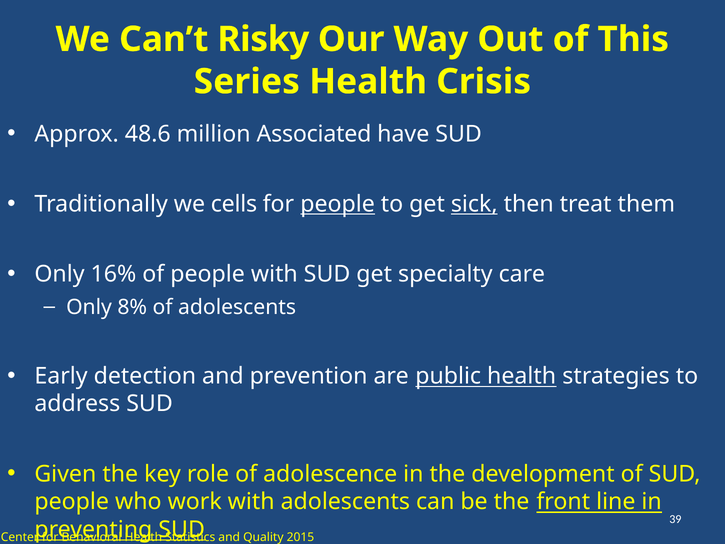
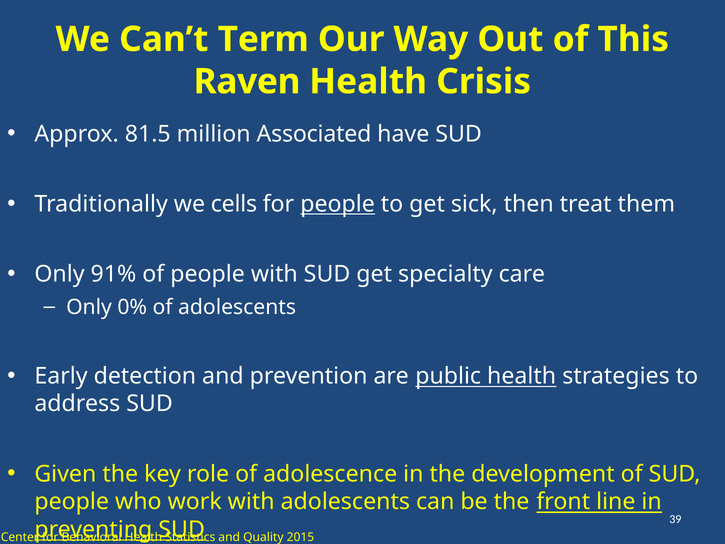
Risky: Risky -> Term
Series: Series -> Raven
48.6: 48.6 -> 81.5
sick underline: present -> none
16%: 16% -> 91%
8%: 8% -> 0%
